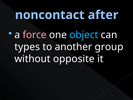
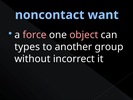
after: after -> want
object colour: light blue -> pink
opposite: opposite -> incorrect
